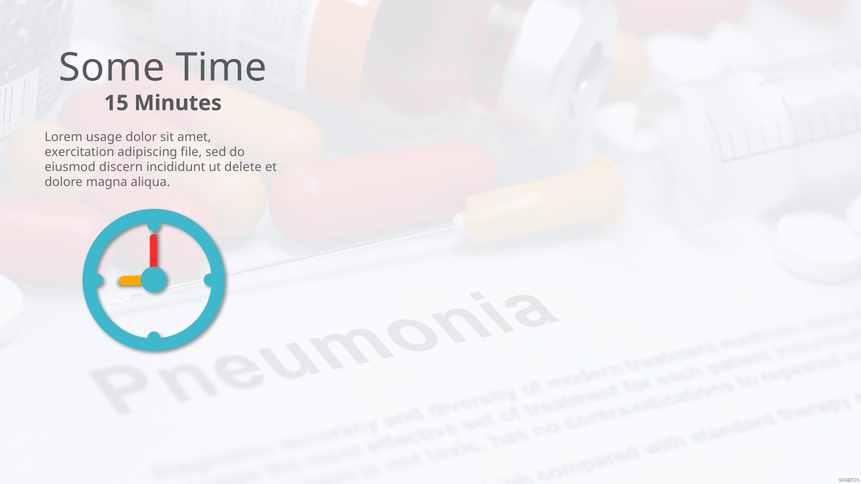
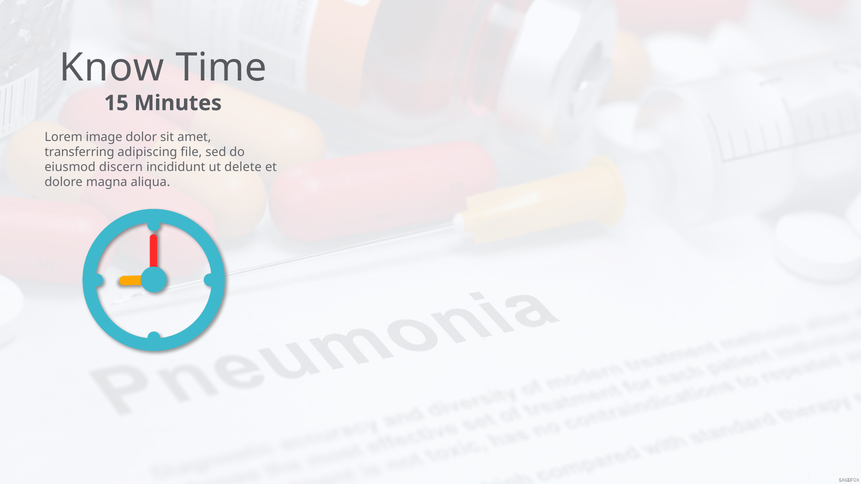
Some: Some -> Know
usage: usage -> image
exercitation: exercitation -> transferring
